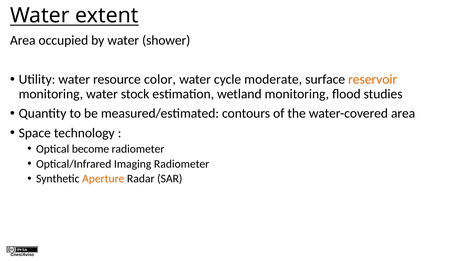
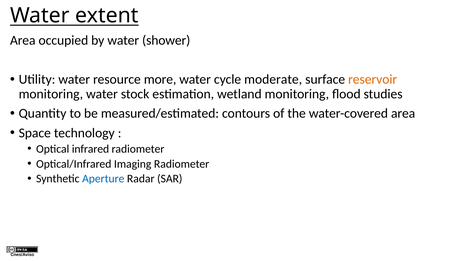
color: color -> more
become: become -> infrared
Aperture colour: orange -> blue
